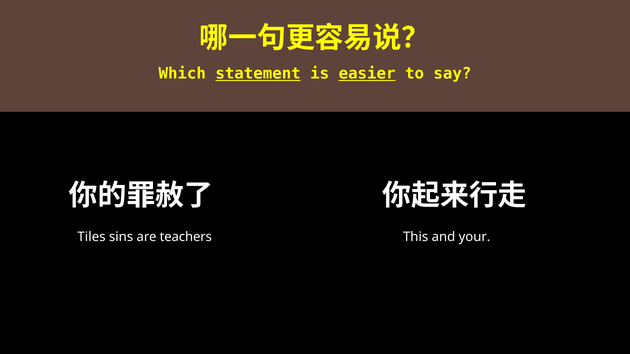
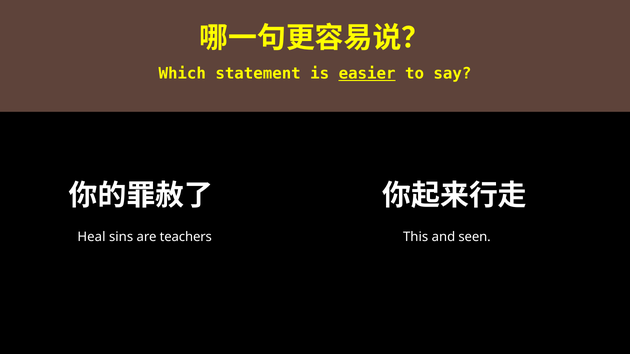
statement underline: present -> none
Tiles: Tiles -> Heal
your: your -> seen
